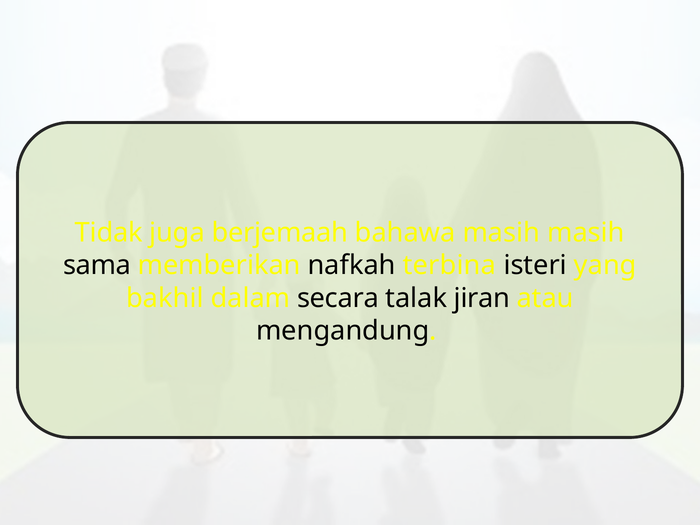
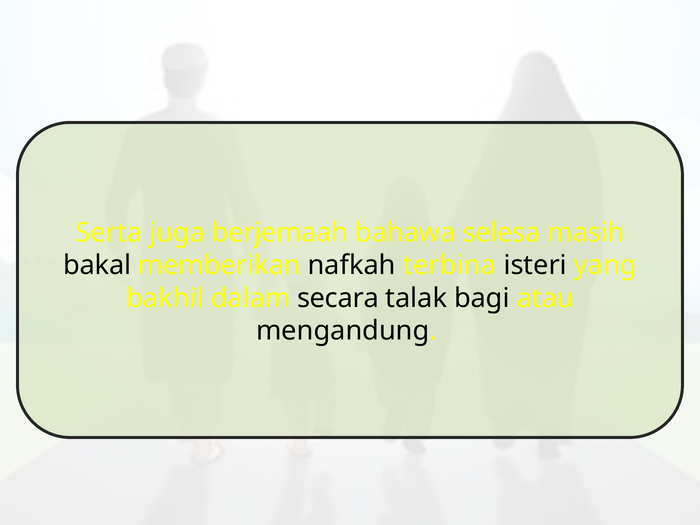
Tidak: Tidak -> Serta
bahawa masih: masih -> selesa
sama: sama -> bakal
jiran: jiran -> bagi
